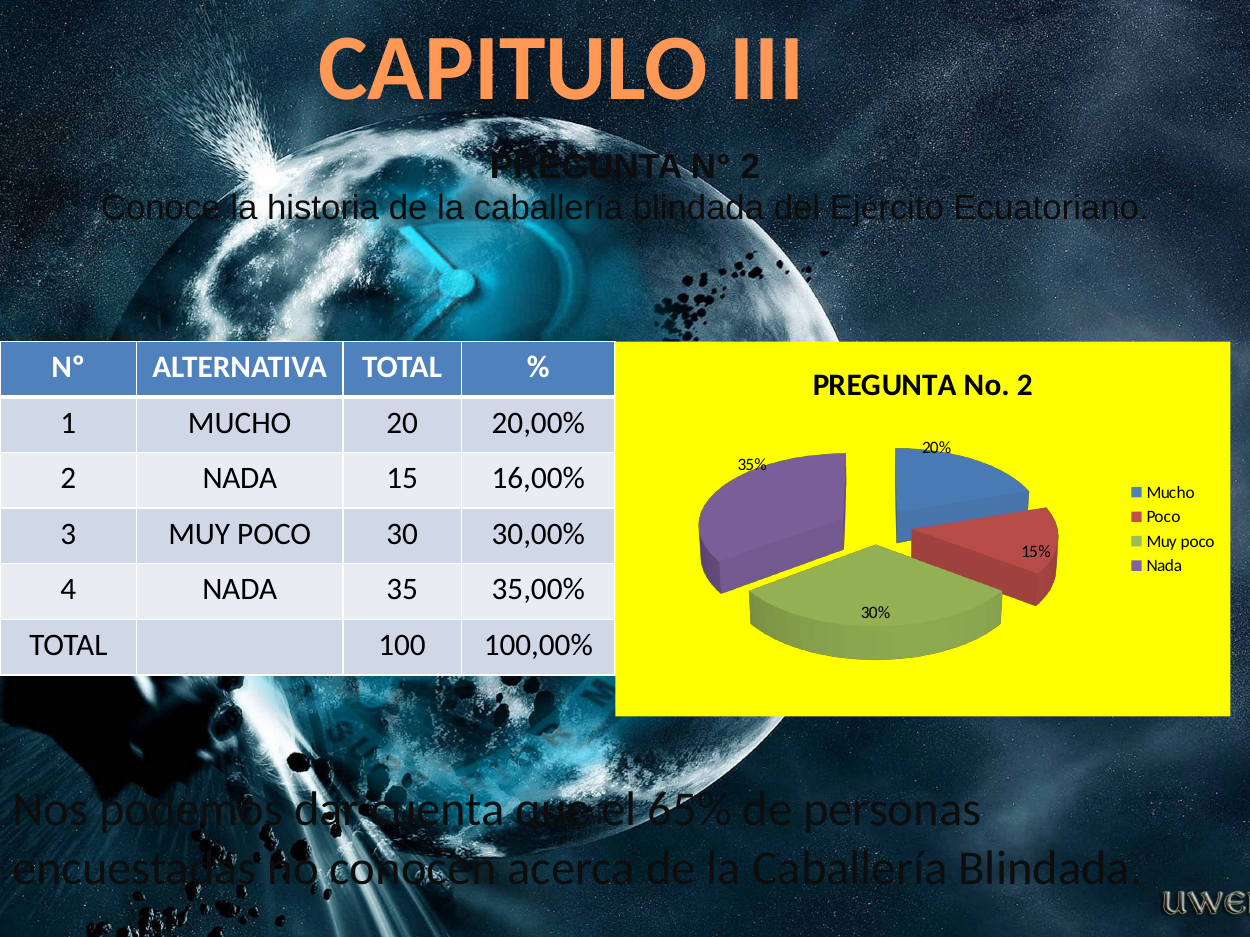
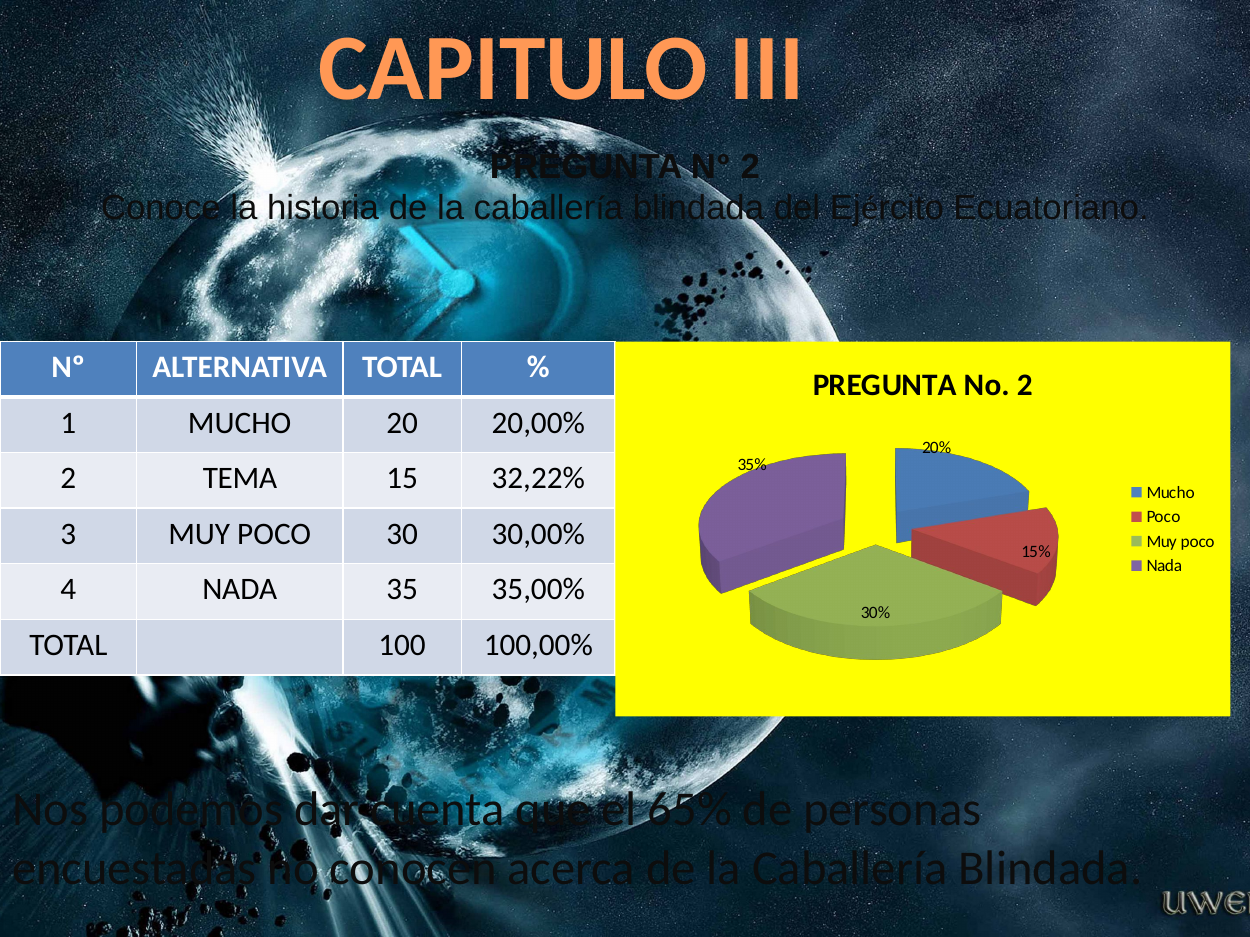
2 NADA: NADA -> TEMA
16,00%: 16,00% -> 32,22%
